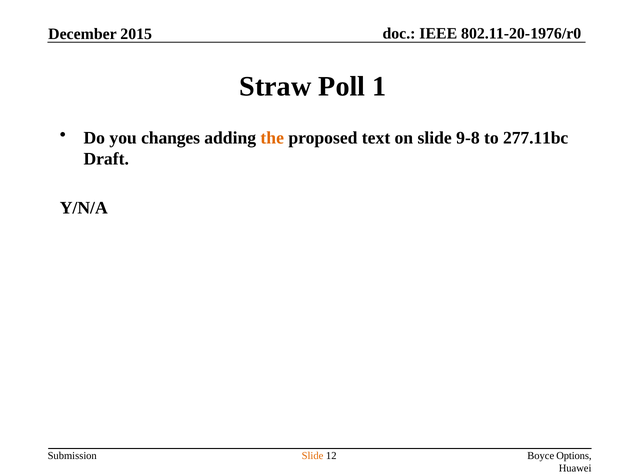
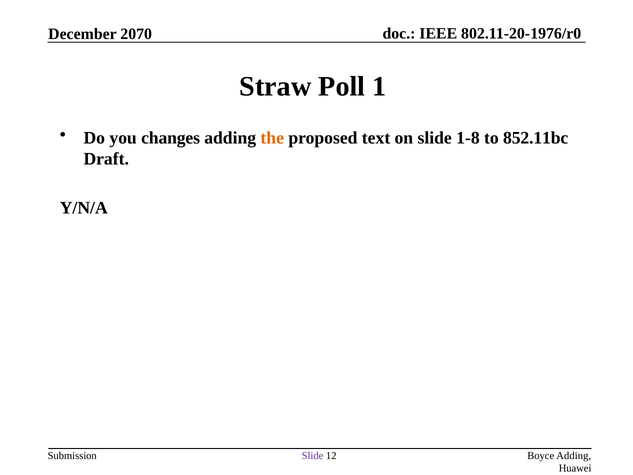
2015: 2015 -> 2070
9-8: 9-8 -> 1-8
277.11bc: 277.11bc -> 852.11bc
Slide at (313, 455) colour: orange -> purple
Boyce Options: Options -> Adding
